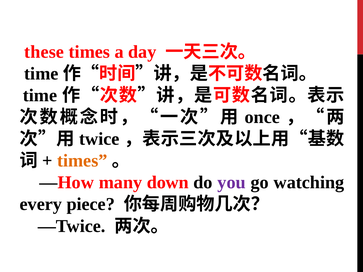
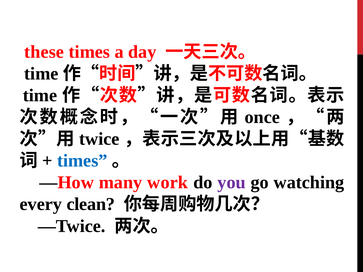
times at (82, 161) colour: orange -> blue
down: down -> work
piece: piece -> clean
